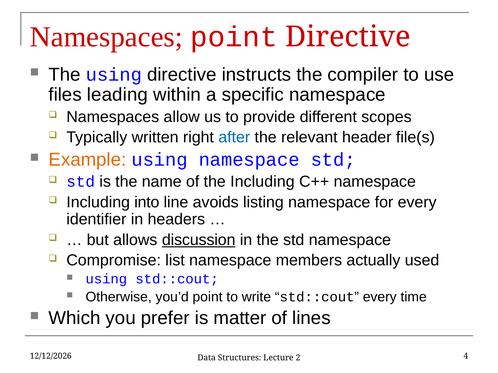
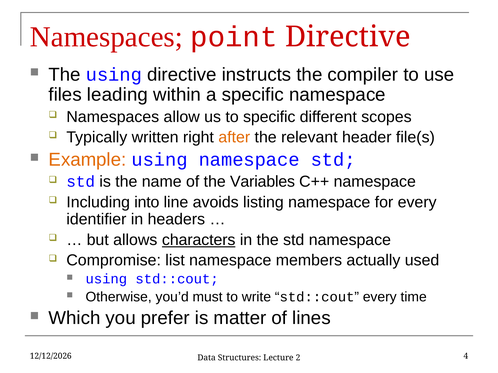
to provide: provide -> specific
after colour: blue -> orange
the Including: Including -> Variables
discussion: discussion -> characters
you’d point: point -> must
